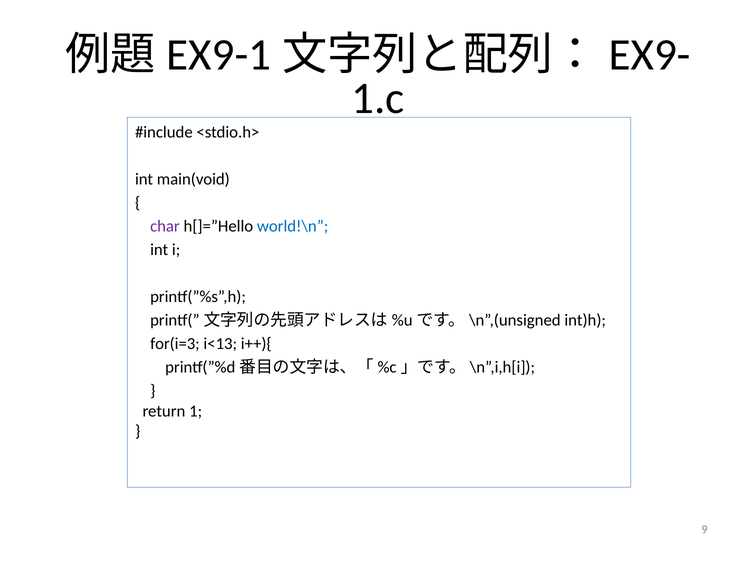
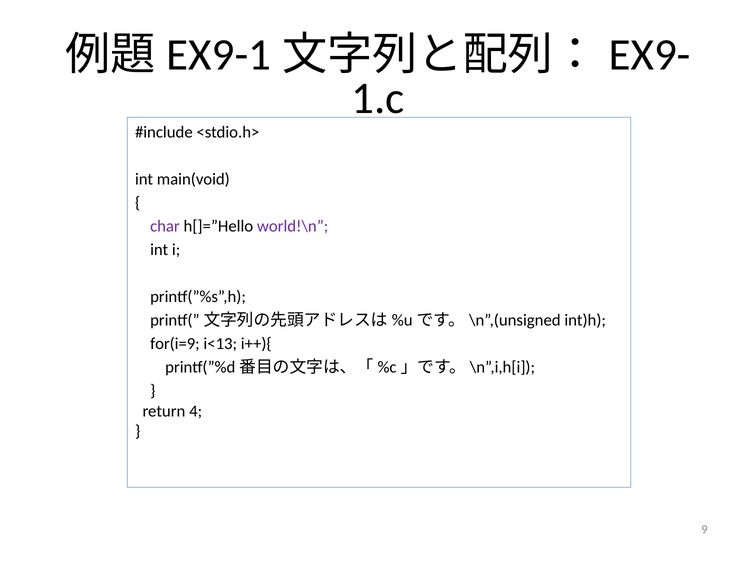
world!\n colour: blue -> purple
for(i=3: for(i=3 -> for(i=9
1: 1 -> 4
